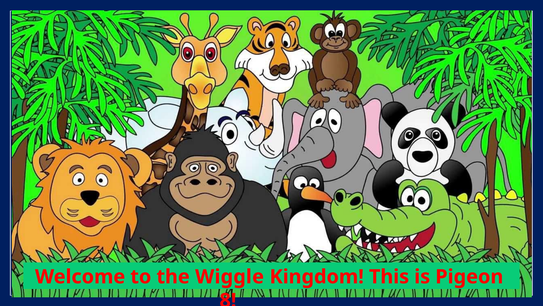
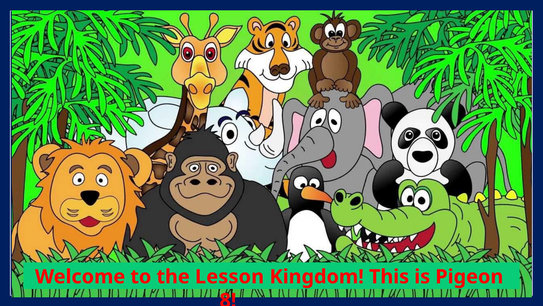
Wiggle: Wiggle -> Lesson
